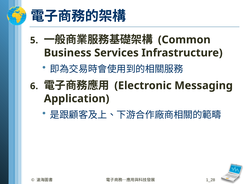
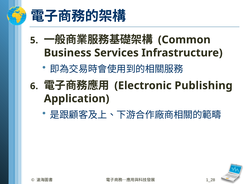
Messaging: Messaging -> Publishing
